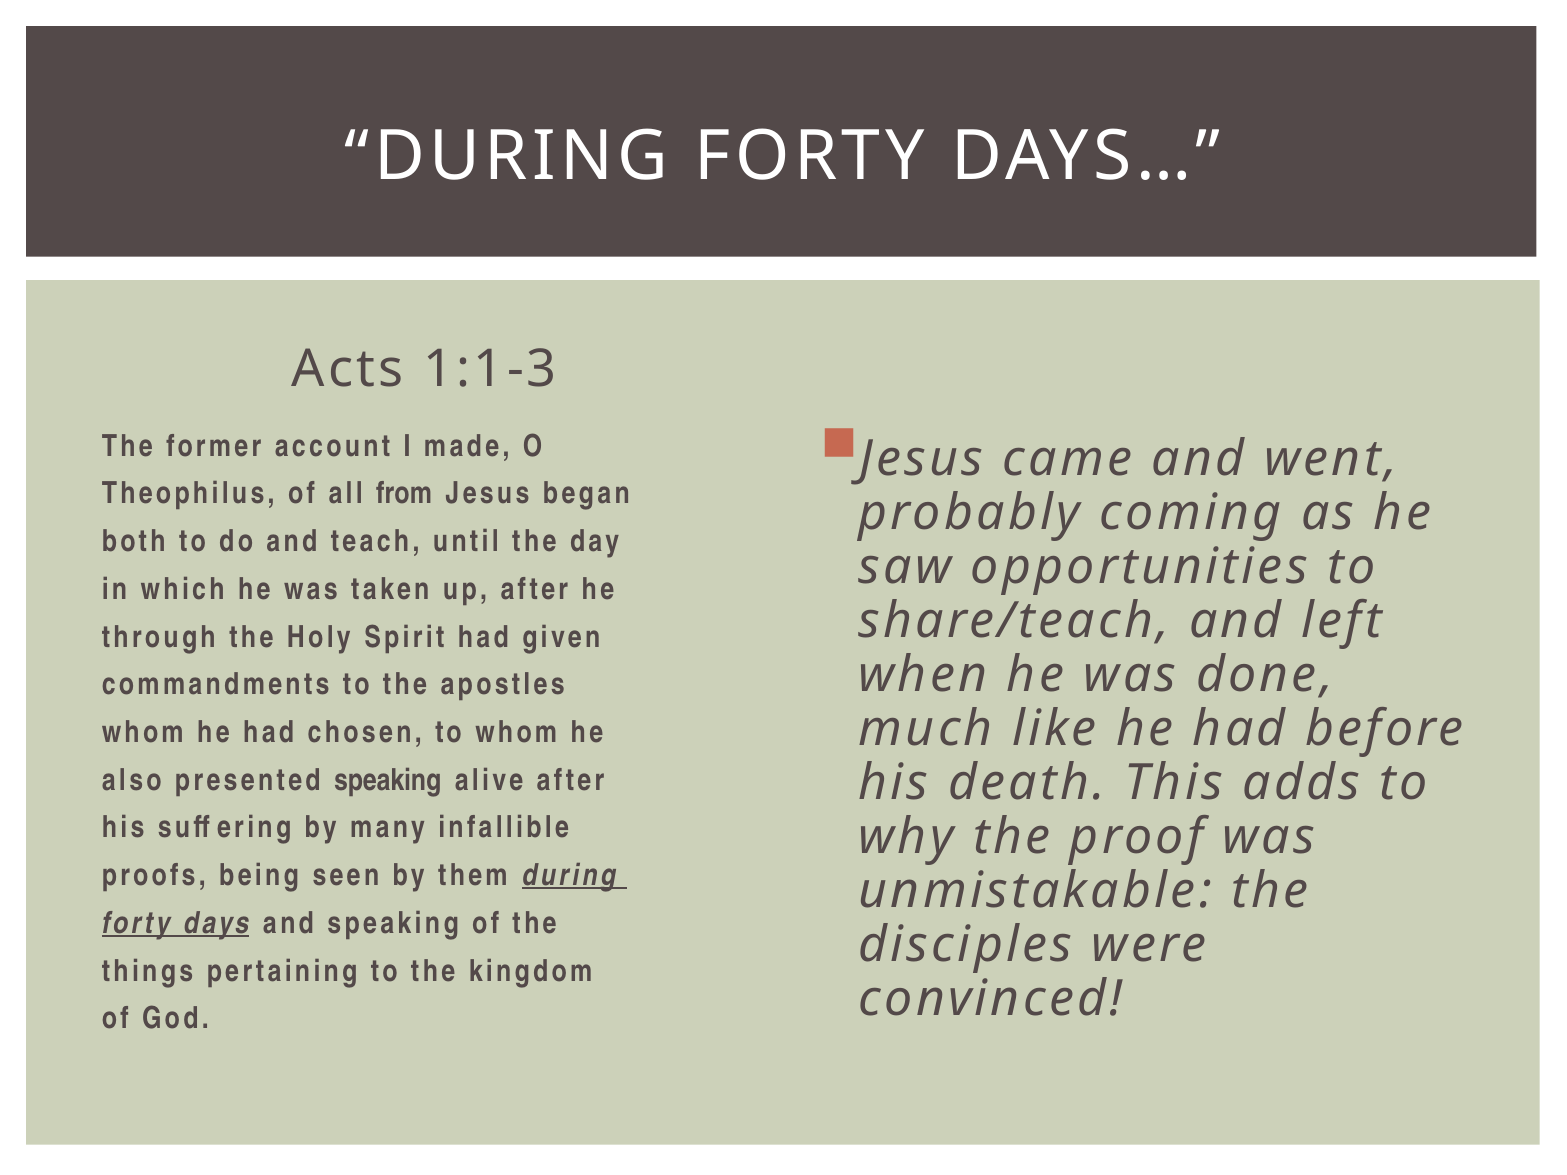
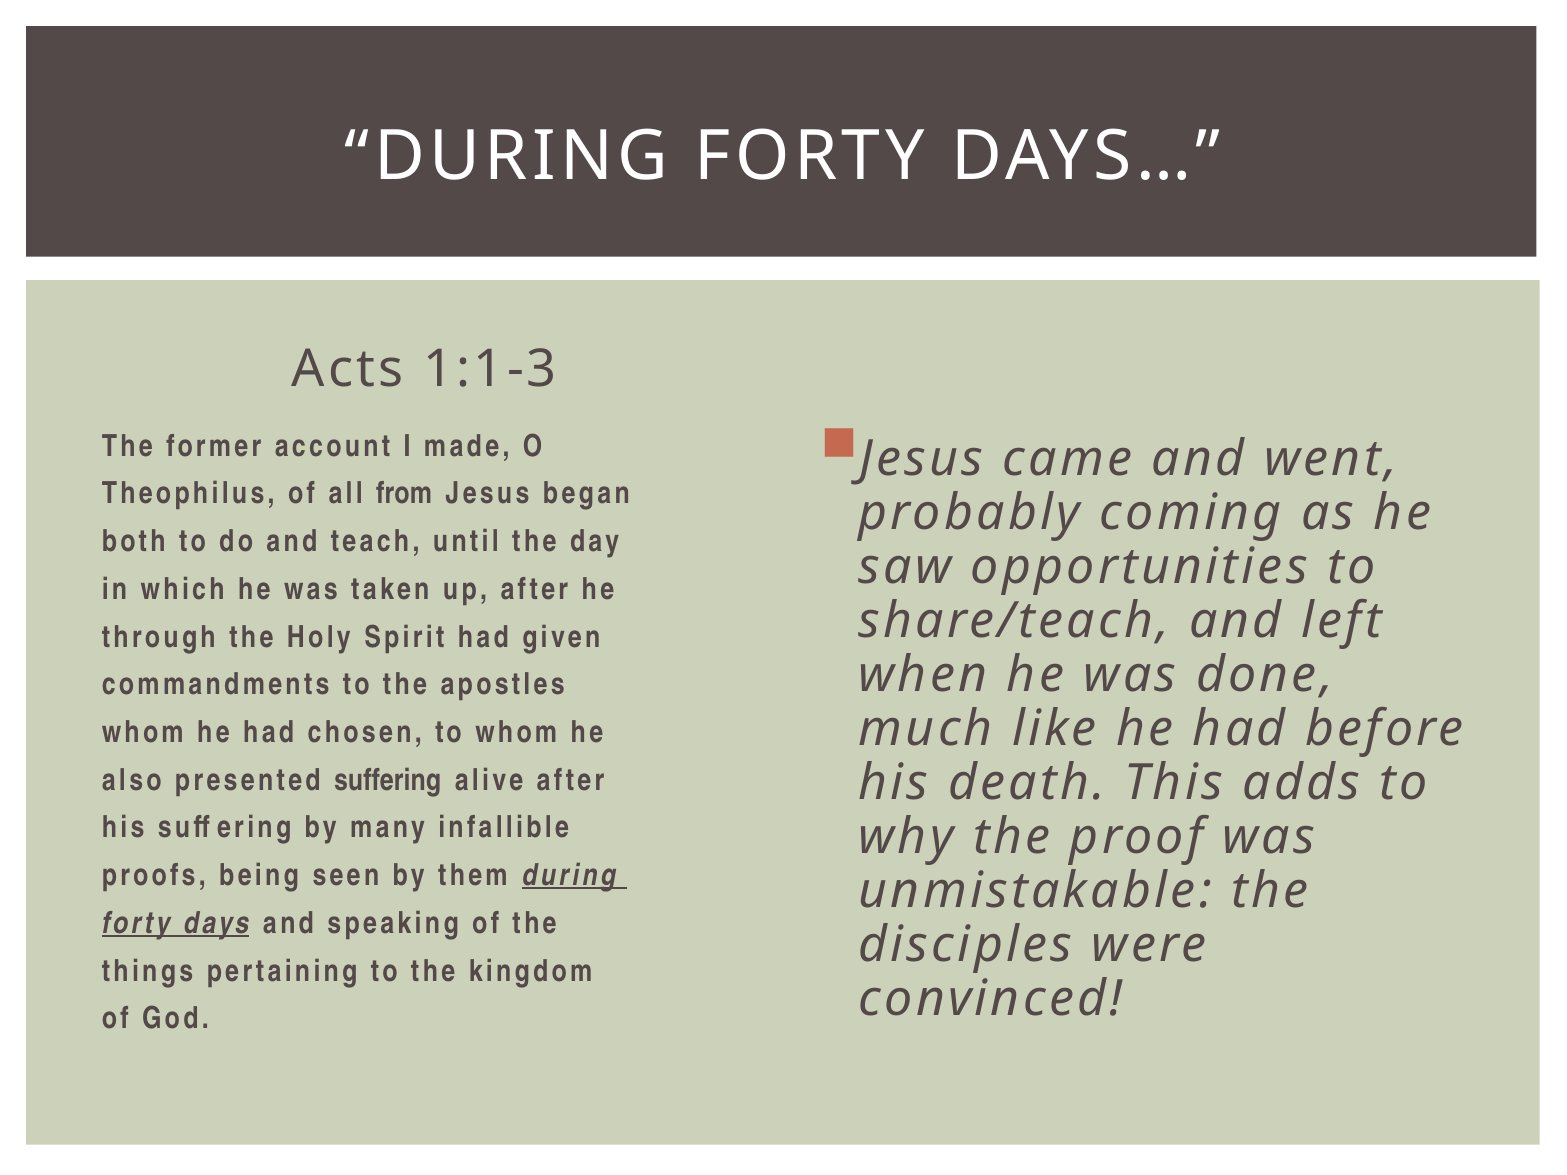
presented speaking: speaking -> suffering
